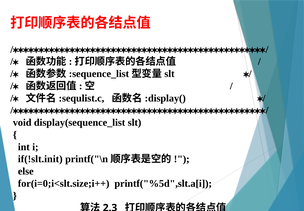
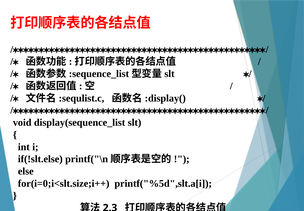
if(!slt.init: if(!slt.init -> if(!slt.else
